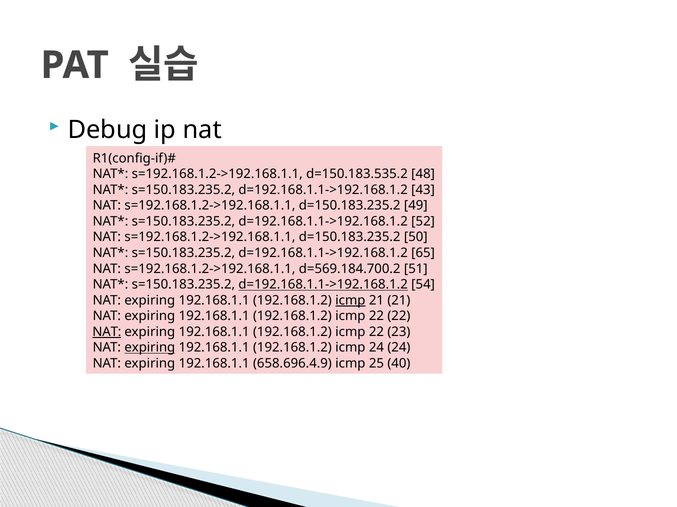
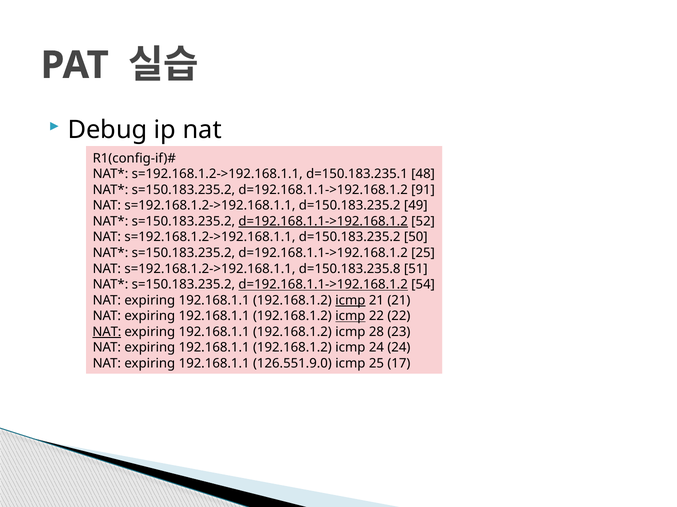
d=150.183.535.2: d=150.183.535.2 -> d=150.183.235.1
43: 43 -> 91
d=192.168.1.1->192.168.1.2 at (323, 222) underline: none -> present
d=192.168.1.1->192.168.1.2 65: 65 -> 25
d=569.184.700.2: d=569.184.700.2 -> d=150.183.235.8
icmp at (350, 317) underline: none -> present
22 at (376, 332): 22 -> 28
expiring at (150, 348) underline: present -> none
658.696.4.9: 658.696.4.9 -> 126.551.9.0
40: 40 -> 17
